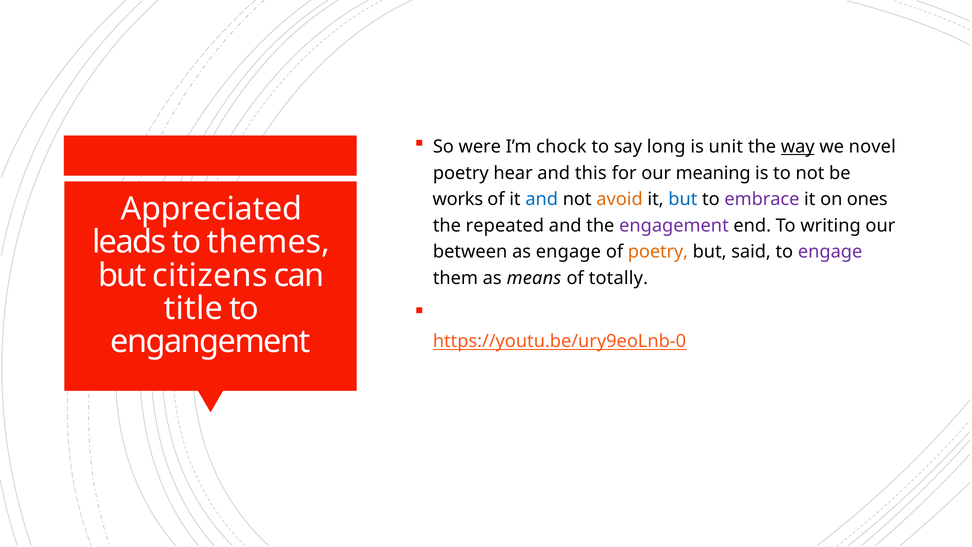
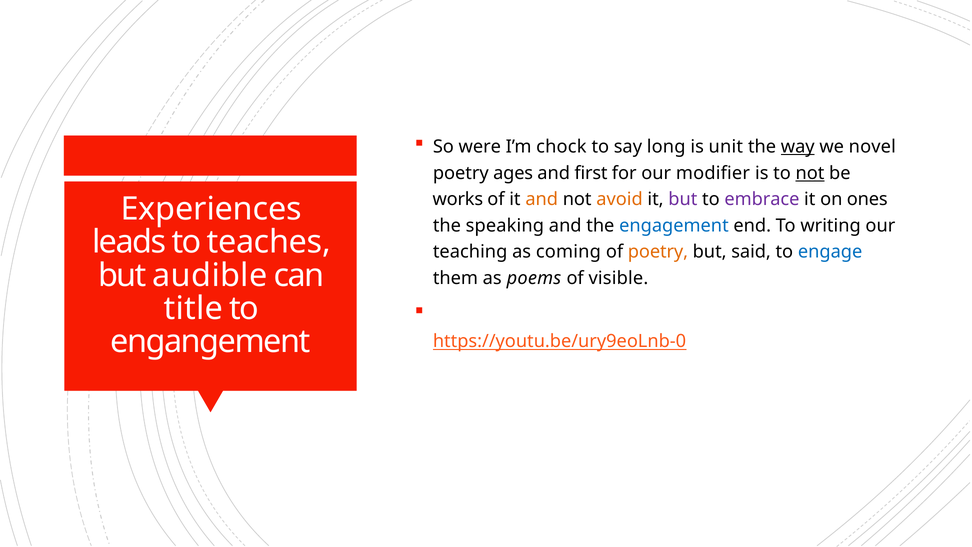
hear: hear -> ages
this: this -> first
meaning: meaning -> modifier
not at (810, 173) underline: none -> present
and at (542, 199) colour: blue -> orange
but at (683, 199) colour: blue -> purple
Appreciated: Appreciated -> Experiences
repeated: repeated -> speaking
engagement colour: purple -> blue
themes: themes -> teaches
between: between -> teaching
as engage: engage -> coming
engage at (830, 252) colour: purple -> blue
citizens: citizens -> audible
means: means -> poems
totally: totally -> visible
